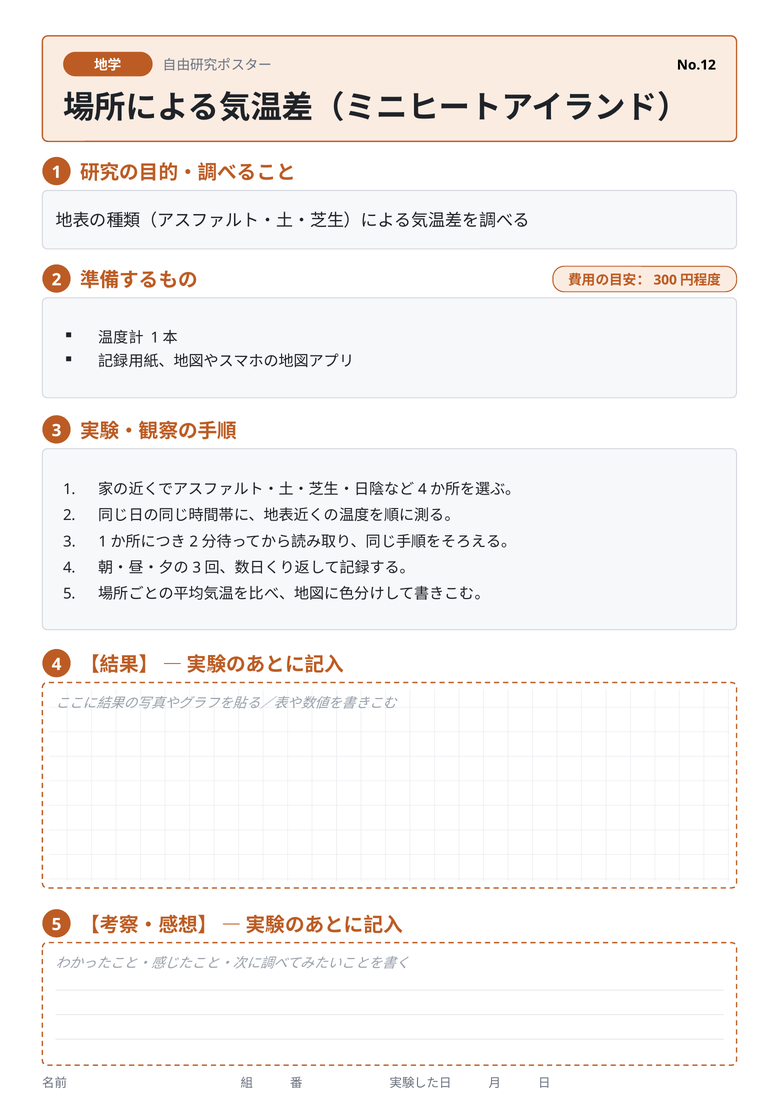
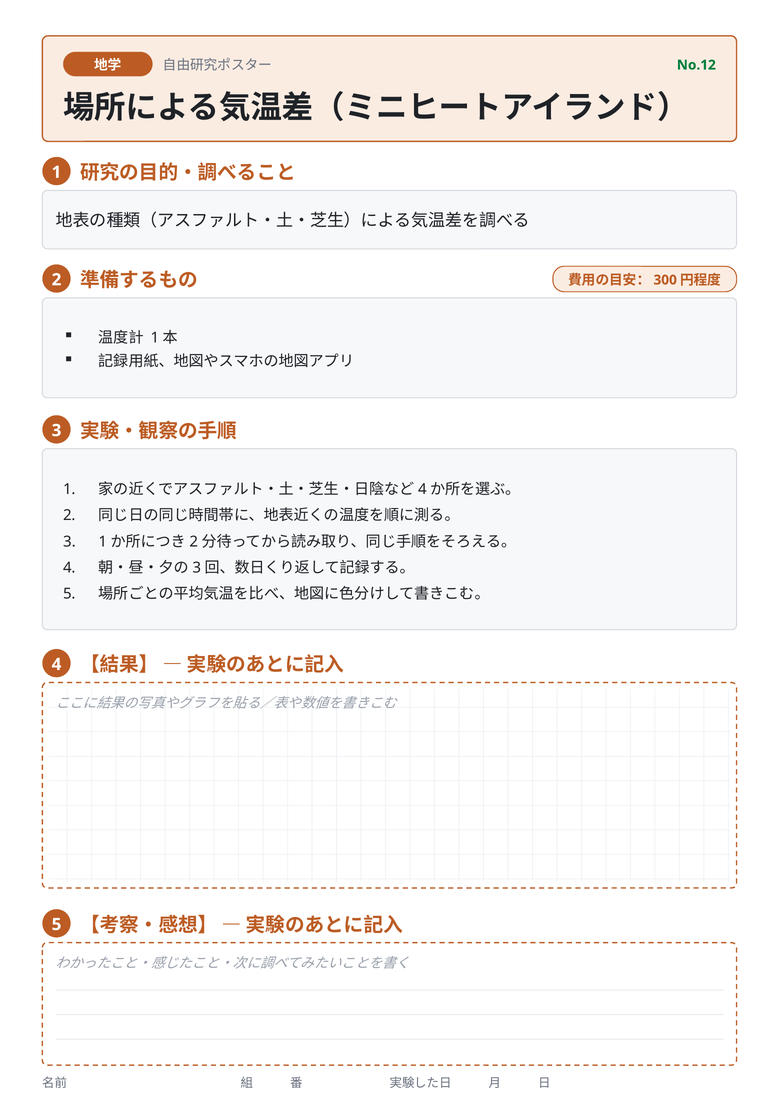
No.12 colour: black -> green
